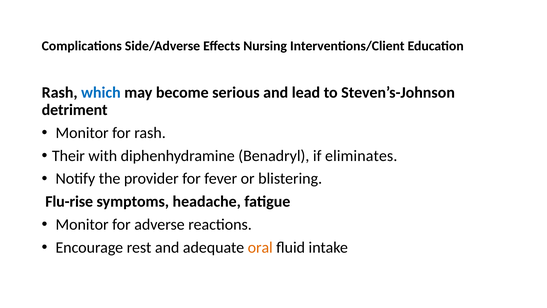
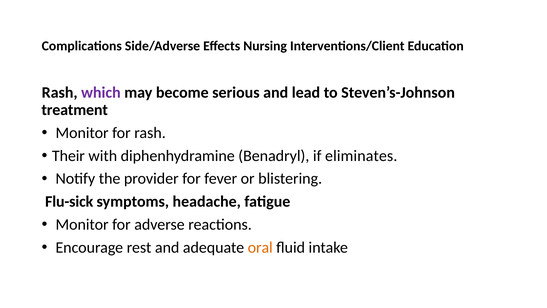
which colour: blue -> purple
detriment: detriment -> treatment
Flu-rise: Flu-rise -> Flu-sick
